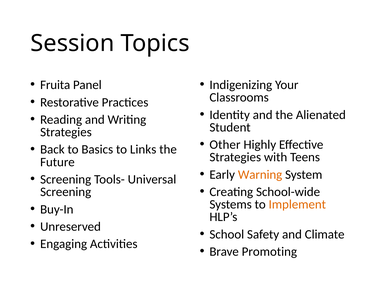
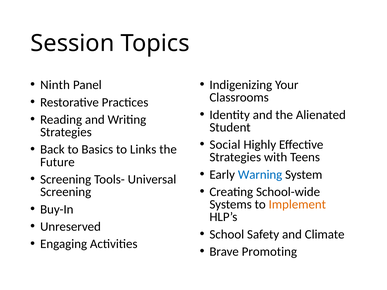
Fruita: Fruita -> Ninth
Other: Other -> Social
Warning colour: orange -> blue
